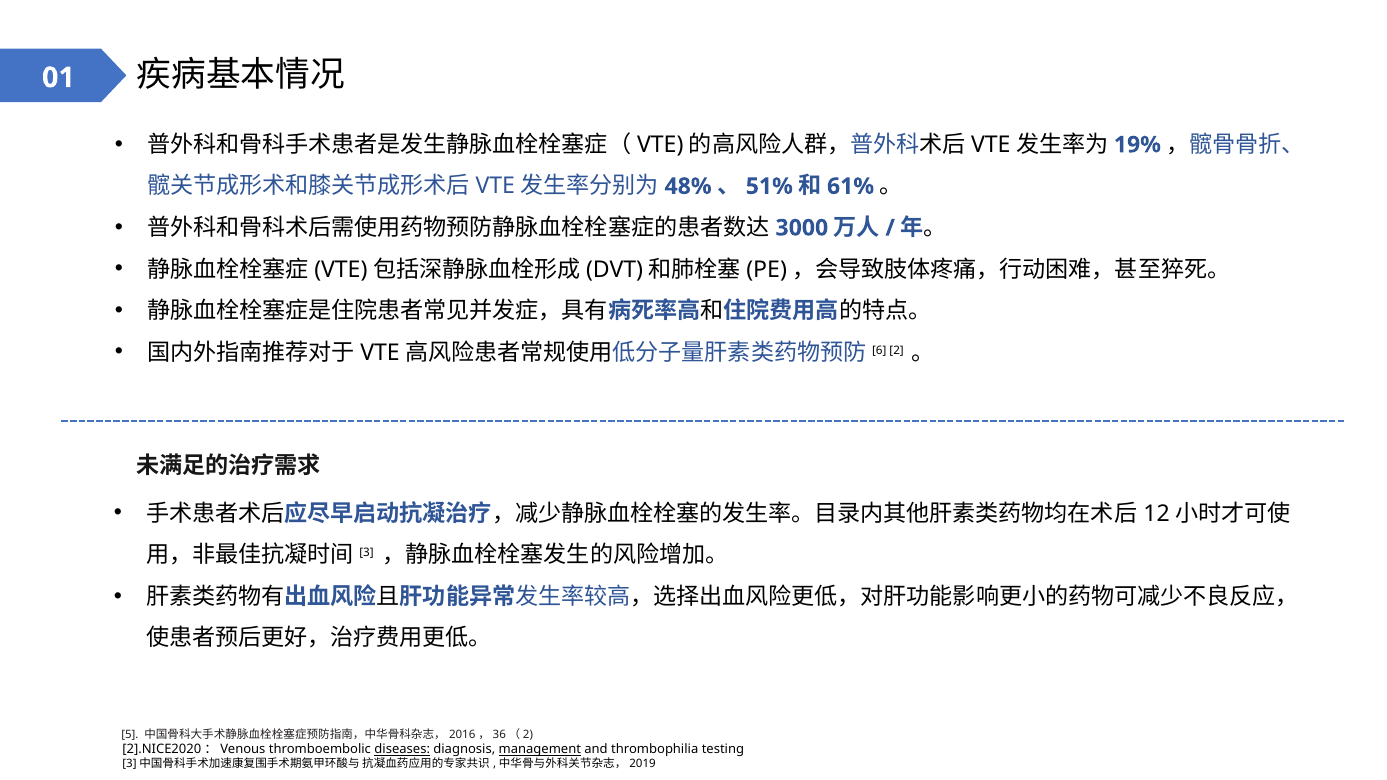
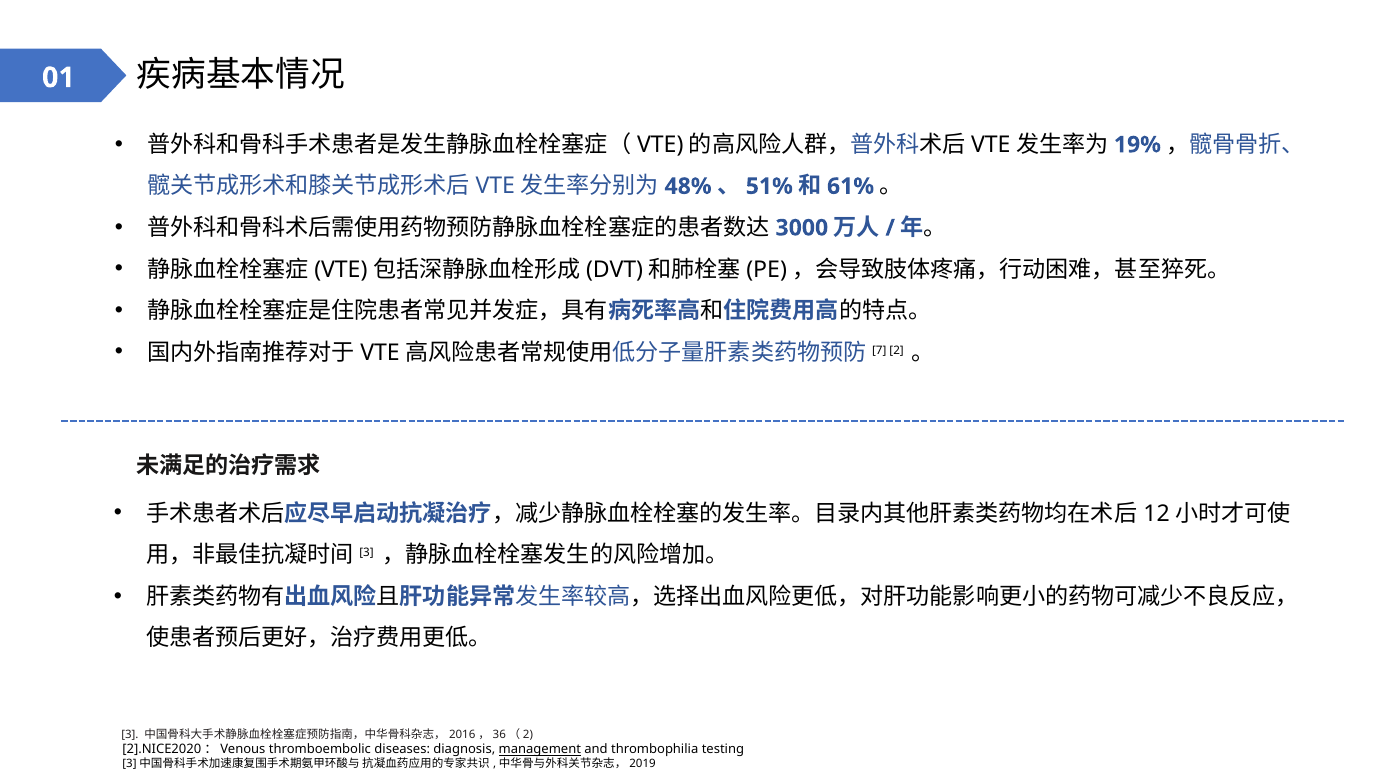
6: 6 -> 7
5 at (130, 735): 5 -> 3
diseases underline: present -> none
